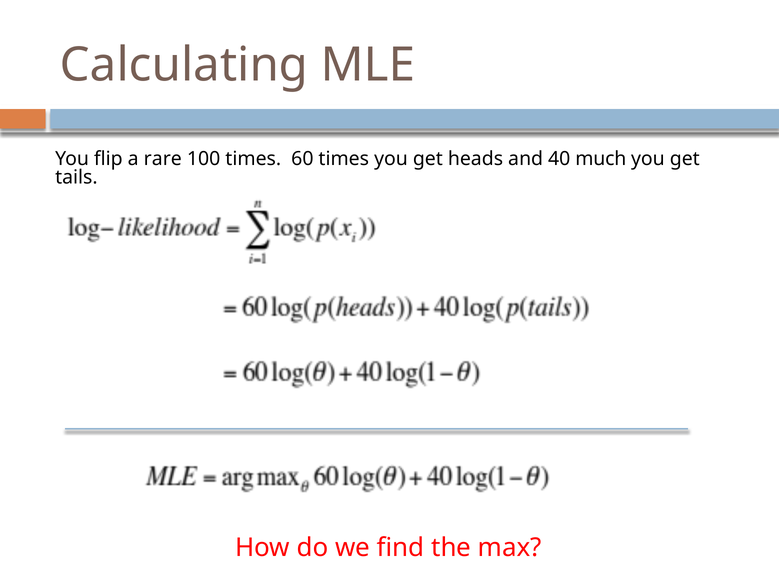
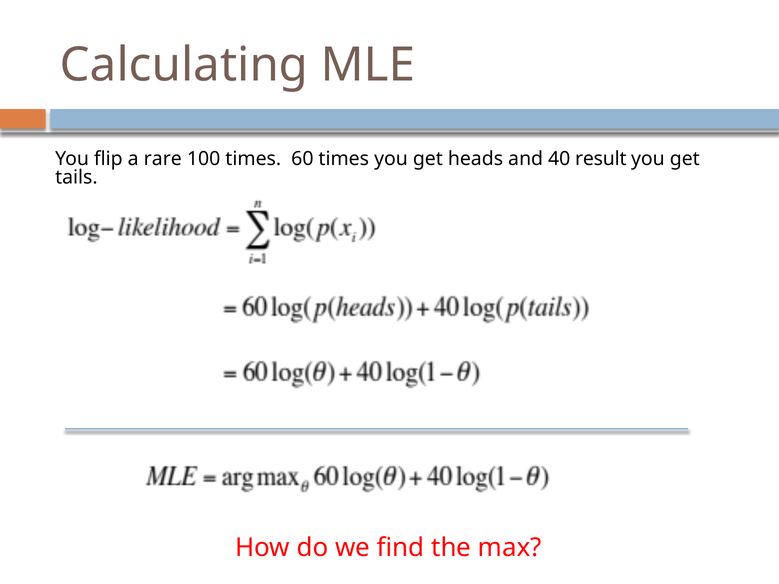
much: much -> result
